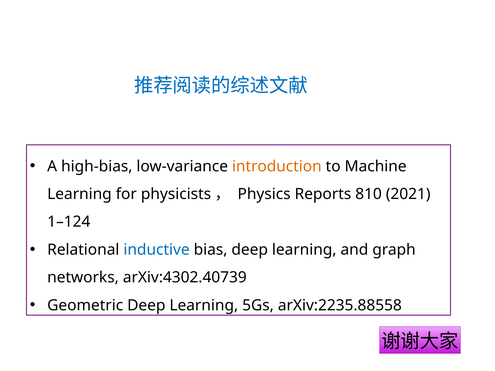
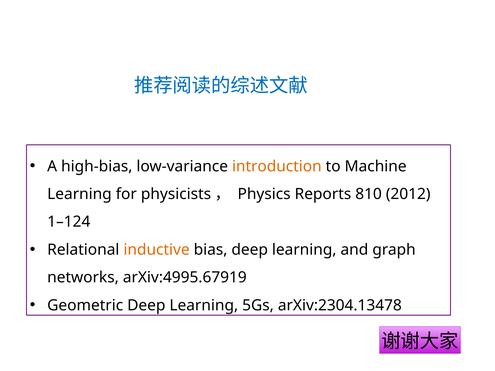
2021: 2021 -> 2012
inductive colour: blue -> orange
arXiv:4302.40739: arXiv:4302.40739 -> arXiv:4995.67919
arXiv:2235.88558: arXiv:2235.88558 -> arXiv:2304.13478
